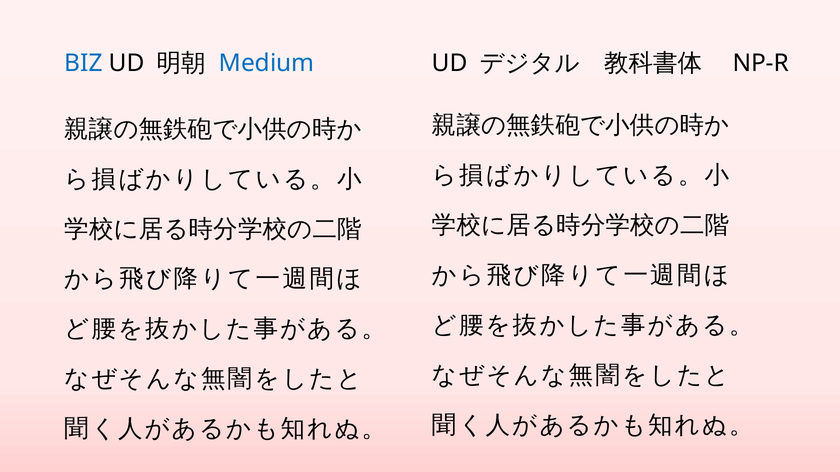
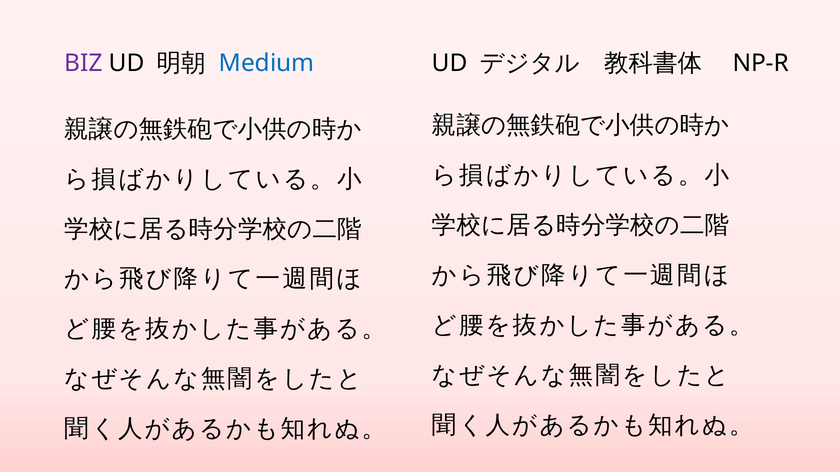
BIZ colour: blue -> purple
